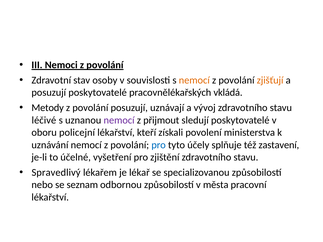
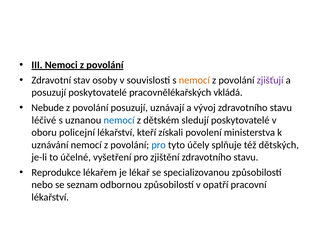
zjišťují colour: orange -> purple
Metody: Metody -> Nebude
nemocí at (119, 120) colour: purple -> blue
přijmout: přijmout -> dětském
zastavení: zastavení -> dětských
Spravedlivý: Spravedlivý -> Reprodukce
města: města -> opatří
